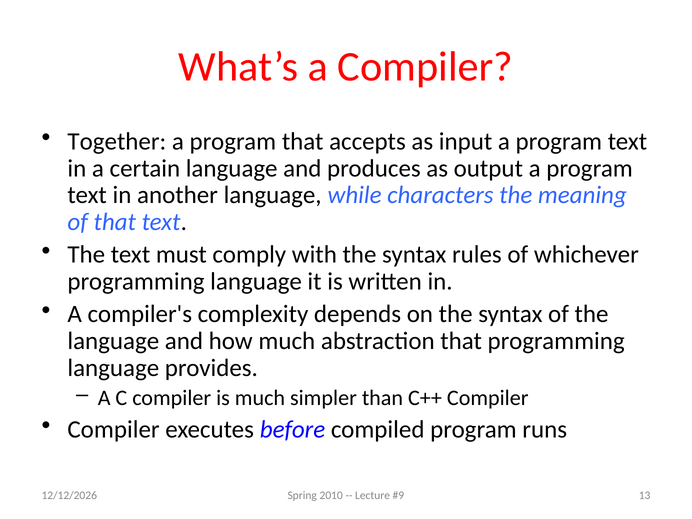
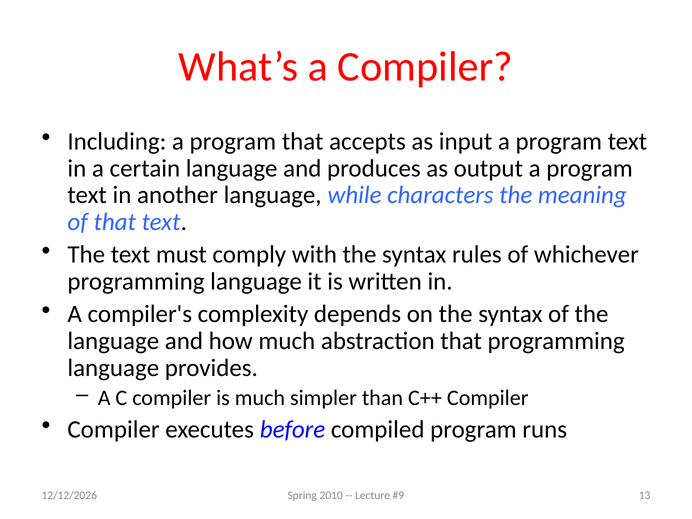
Together: Together -> Including
